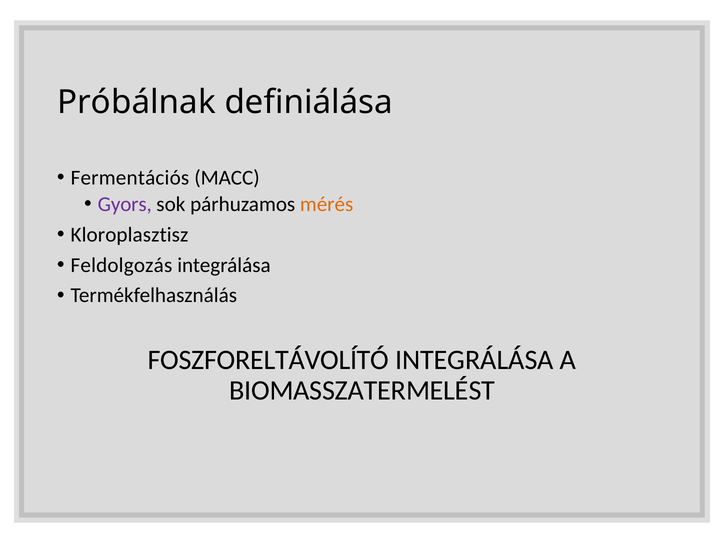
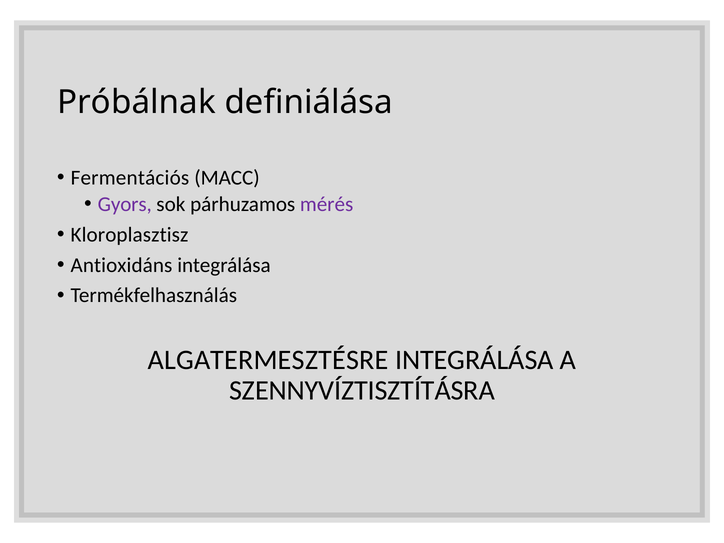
mérés colour: orange -> purple
Feldolgozás: Feldolgozás -> Antioxidáns
FOSZFORELTÁVOLÍTÓ: FOSZFORELTÁVOLÍTÓ -> ALGATERMESZTÉSRE
BIOMASSZATERMELÉST: BIOMASSZATERMELÉST -> SZENNYVÍZTISZTÍTÁSRA
